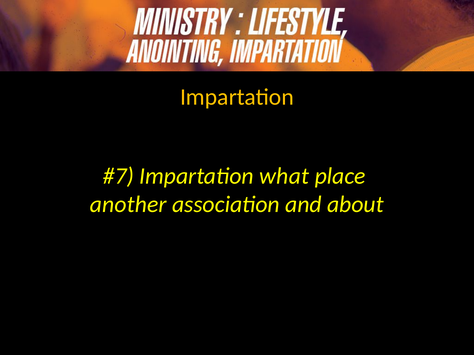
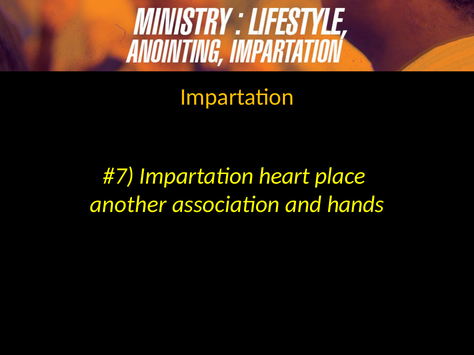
what: what -> heart
about: about -> hands
